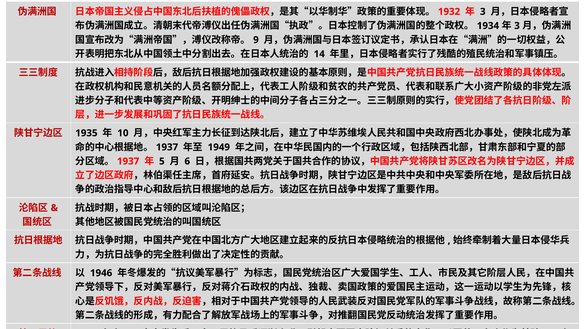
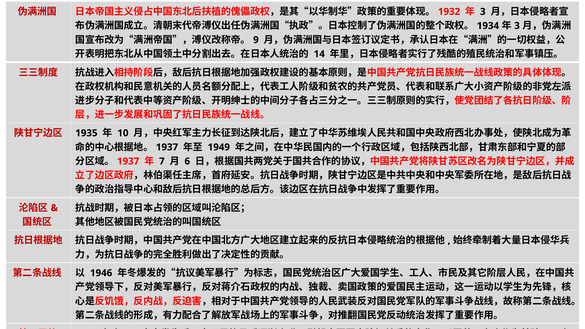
5: 5 -> 7
